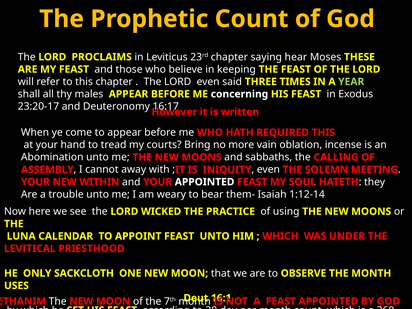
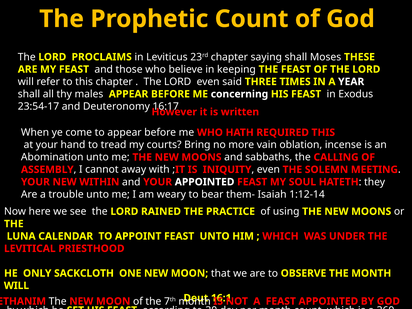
saying hear: hear -> shall
YEAR at (351, 82) colour: light green -> white
23:20-17: 23:20-17 -> 23:54-17
WICKED: WICKED -> RAINED
USES at (16, 286): USES -> WILL
